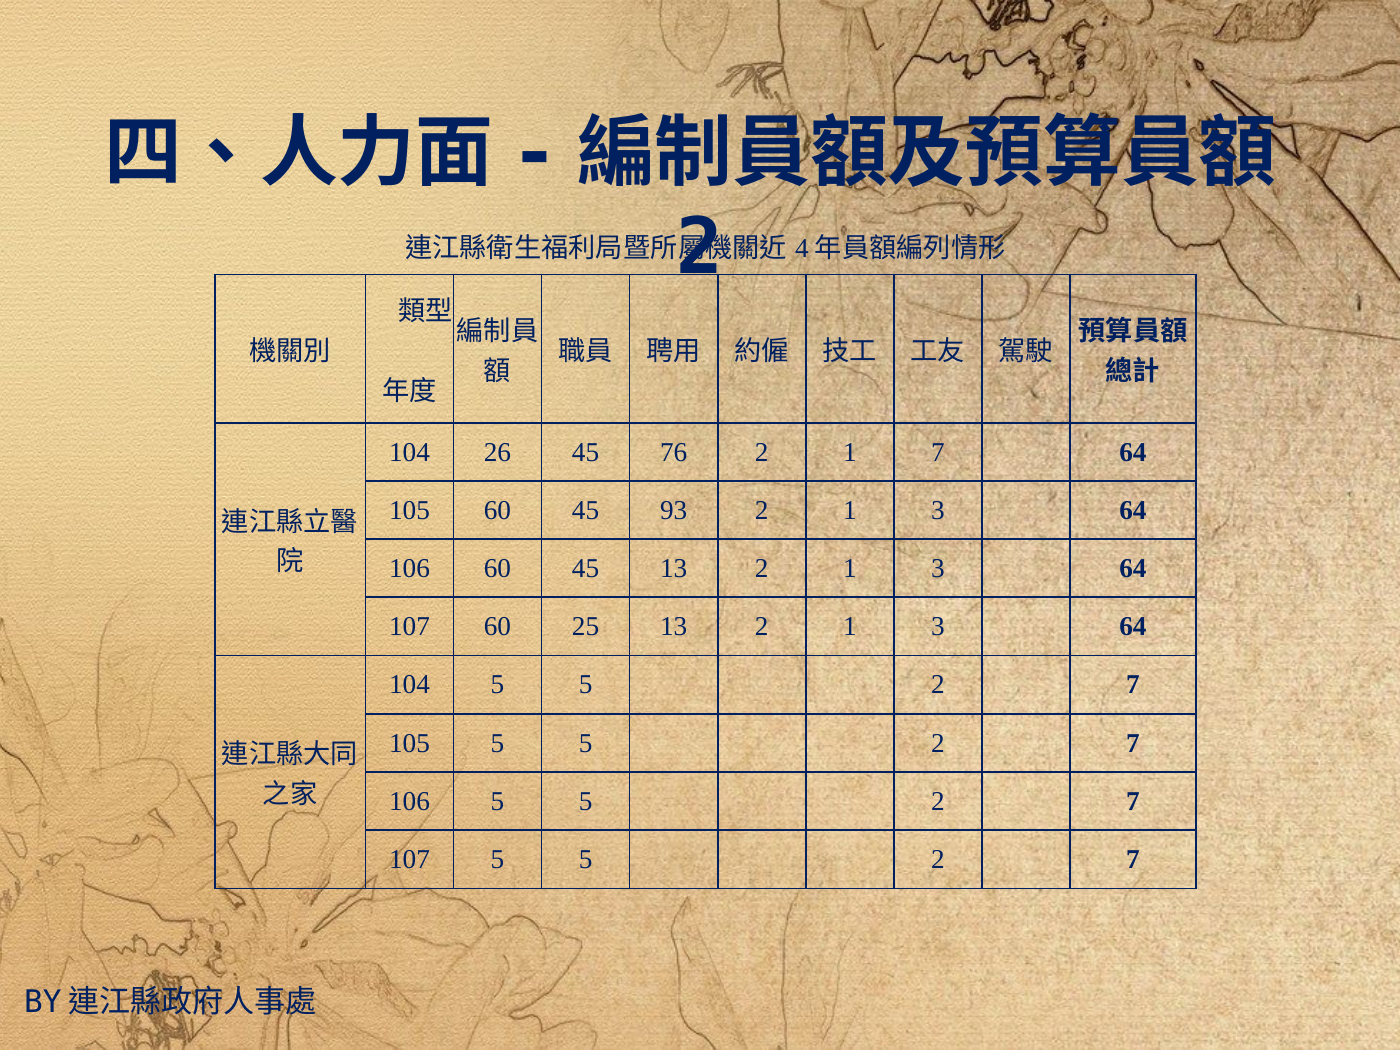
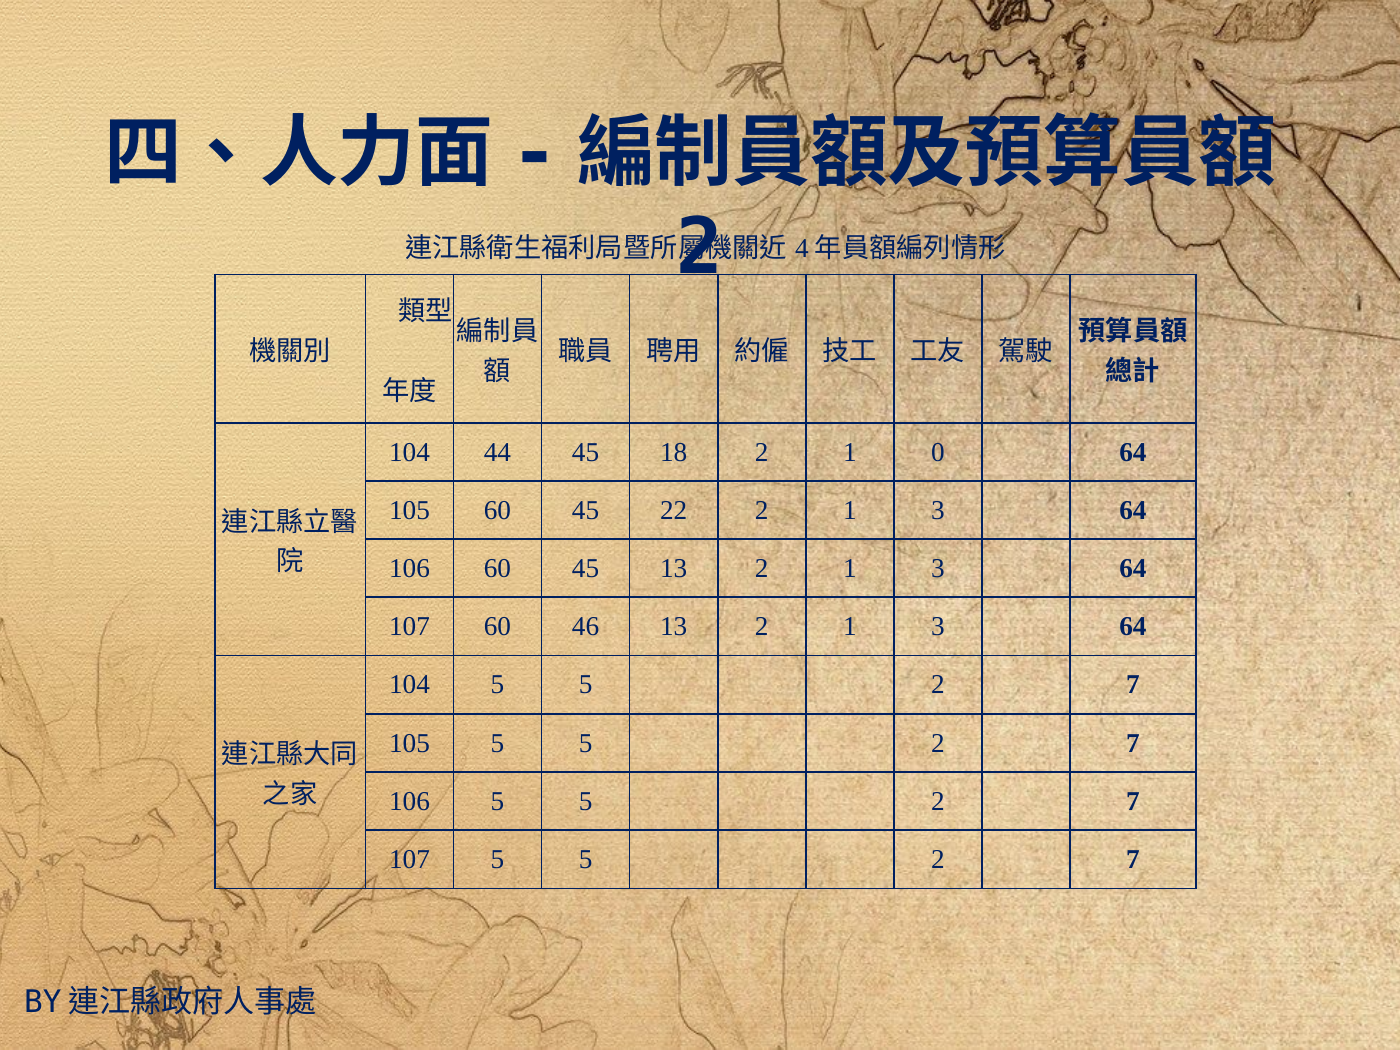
26: 26 -> 44
76: 76 -> 18
1 7: 7 -> 0
93: 93 -> 22
25: 25 -> 46
